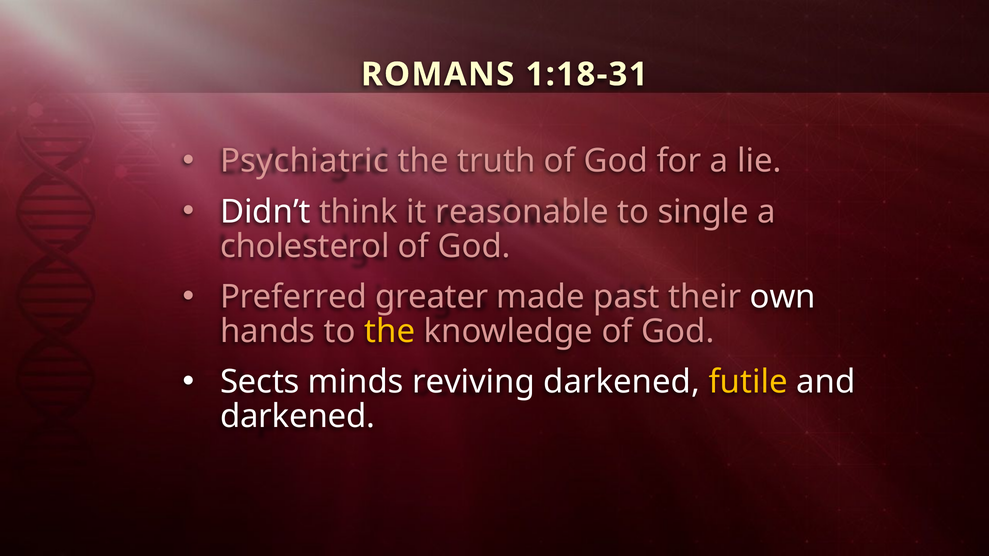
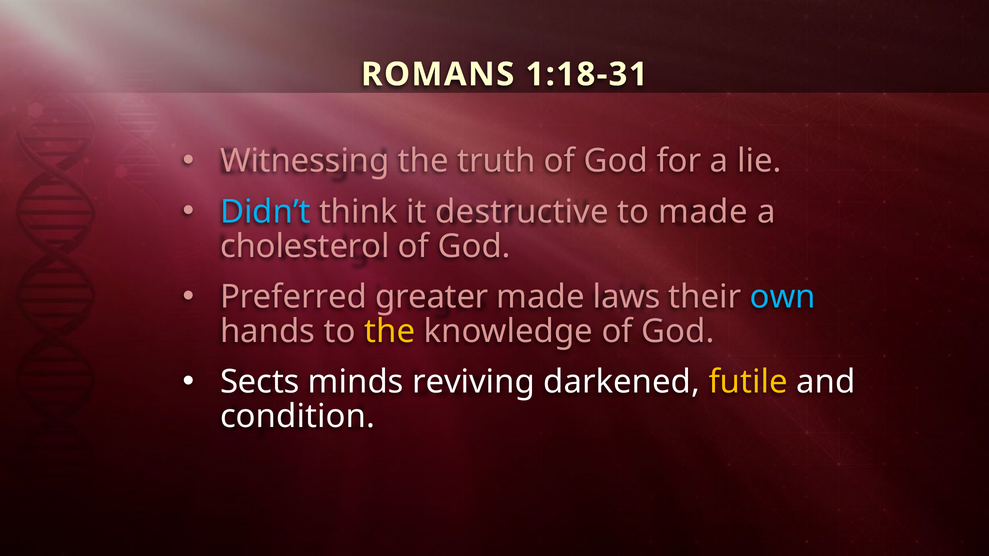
Psychiatric: Psychiatric -> Witnessing
Didn’t colour: white -> light blue
reasonable: reasonable -> destructive
to single: single -> made
past: past -> laws
own colour: white -> light blue
darkened at (298, 417): darkened -> condition
